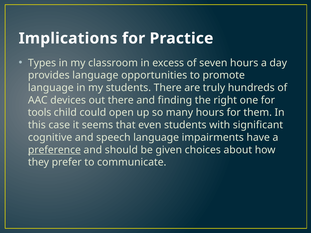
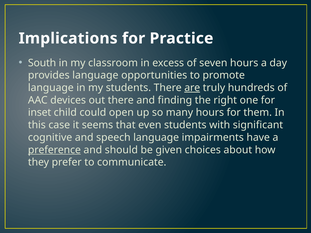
Types: Types -> South
are underline: none -> present
tools: tools -> inset
